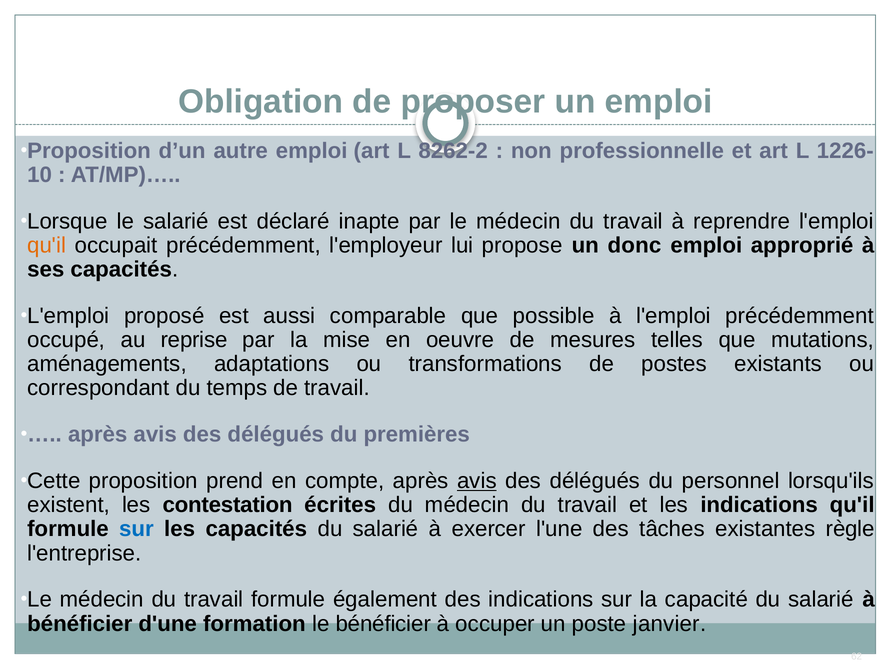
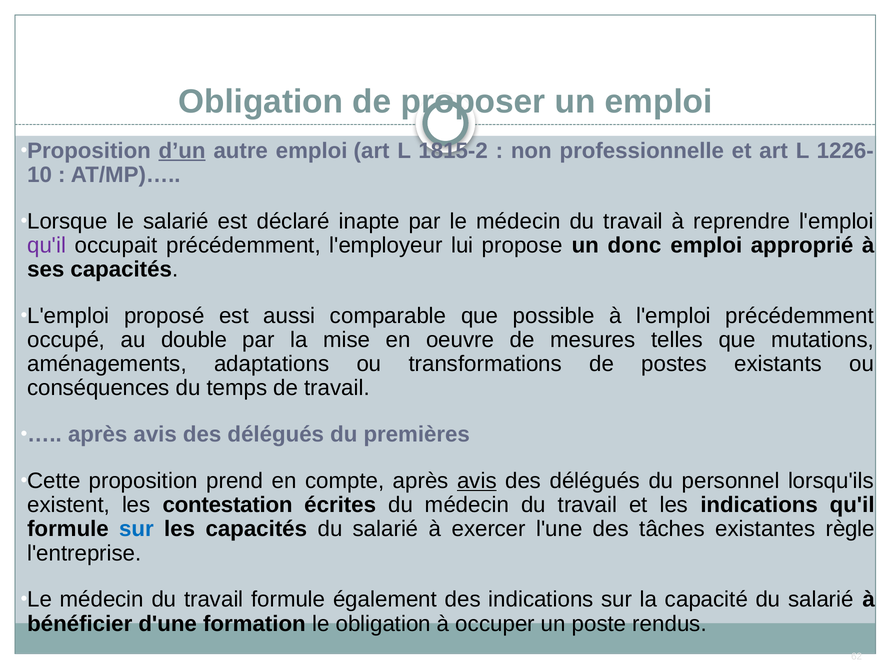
d’un underline: none -> present
8262-2: 8262-2 -> 1815-2
qu'il at (47, 245) colour: orange -> purple
reprise: reprise -> double
correspondant: correspondant -> conséquences
le bénéficier: bénéficier -> obligation
janvier: janvier -> rendus
